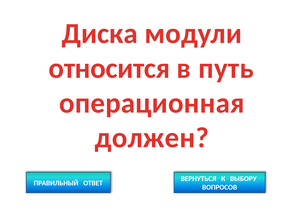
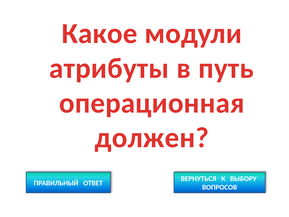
Диска: Диска -> Какое
относится: относится -> атрибуты
